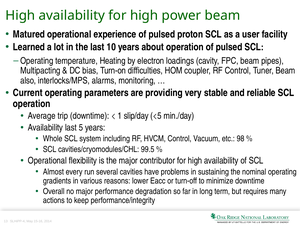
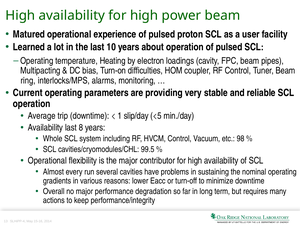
also: also -> ring
5: 5 -> 8
